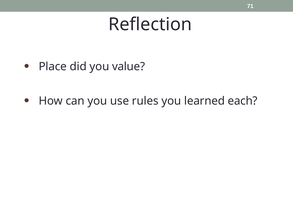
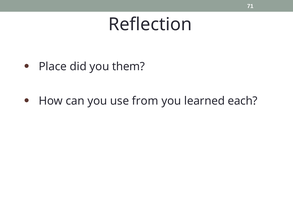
value: value -> them
rules: rules -> from
